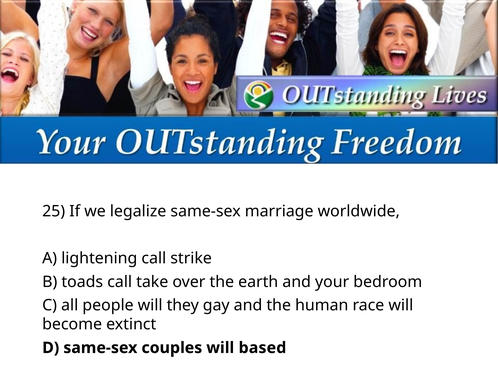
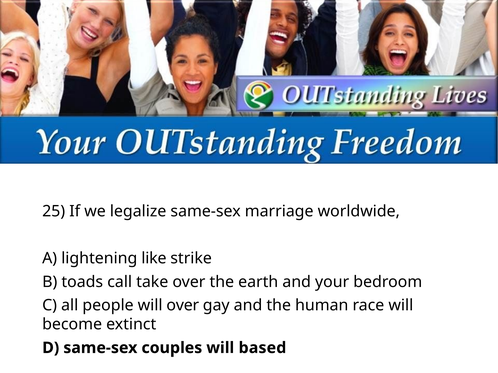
lightening call: call -> like
will they: they -> over
